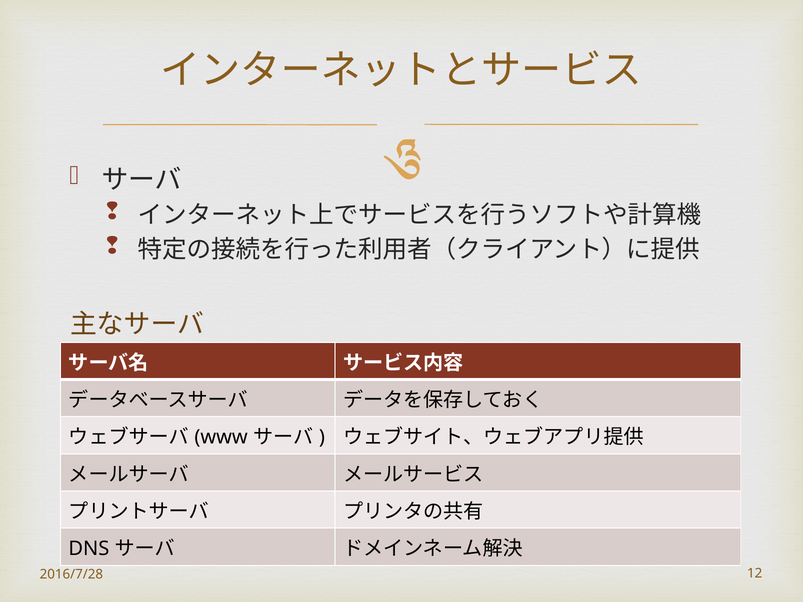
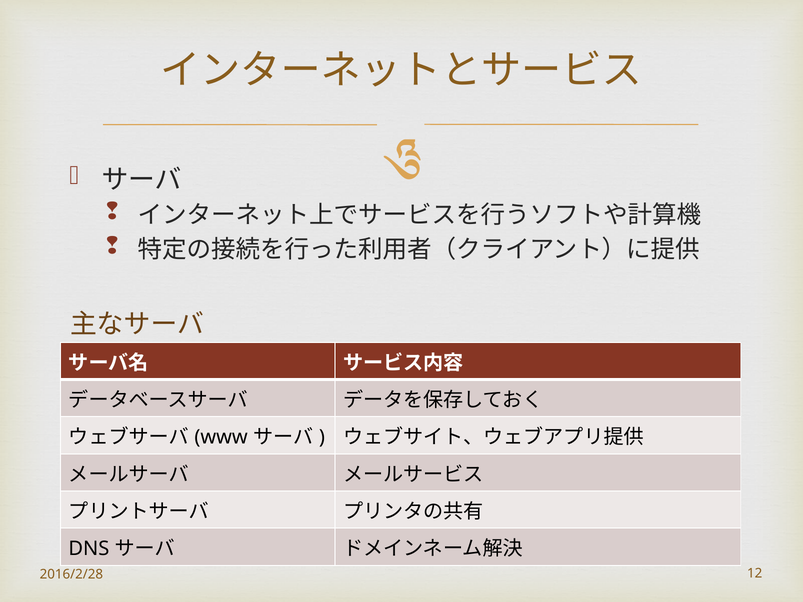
2016/7/28: 2016/7/28 -> 2016/2/28
